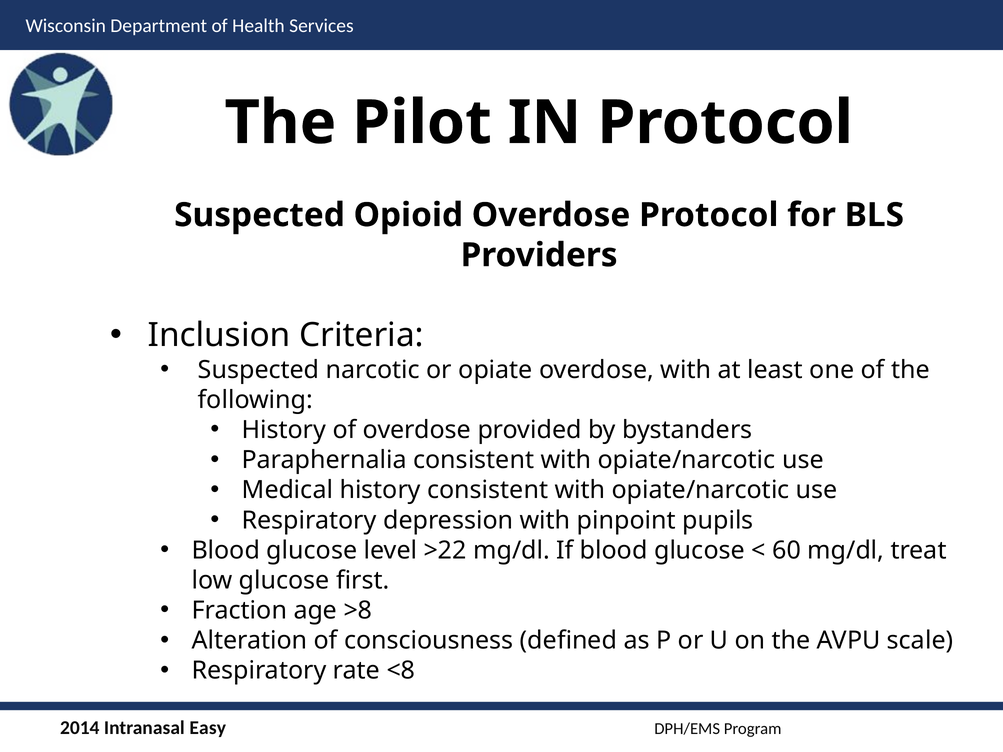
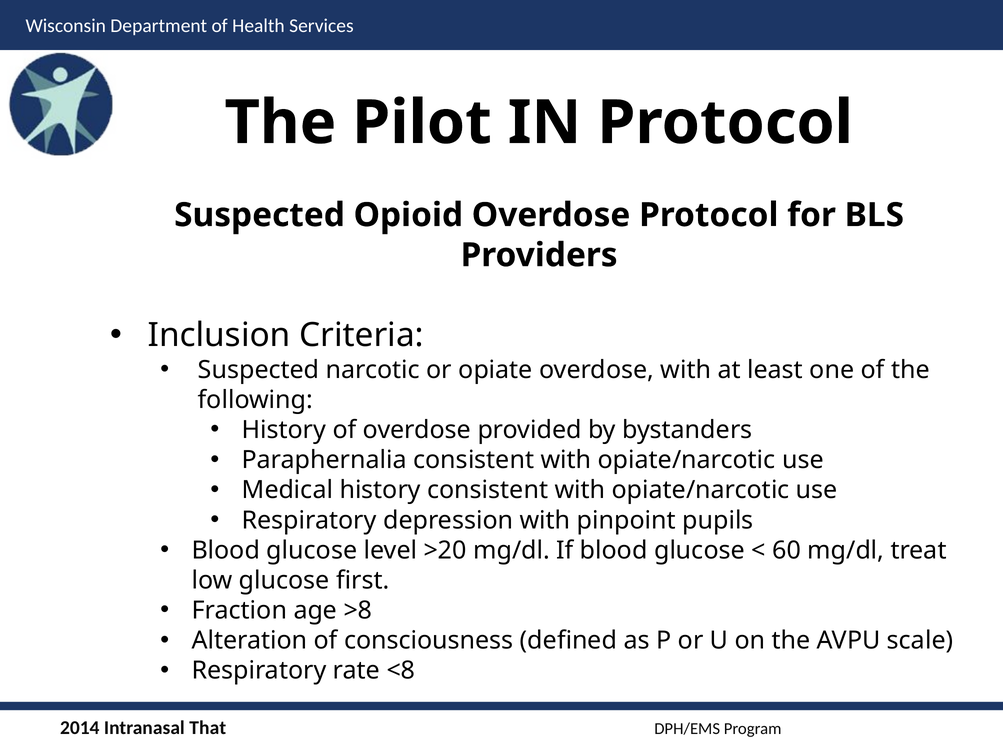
>22: >22 -> >20
Easy: Easy -> That
